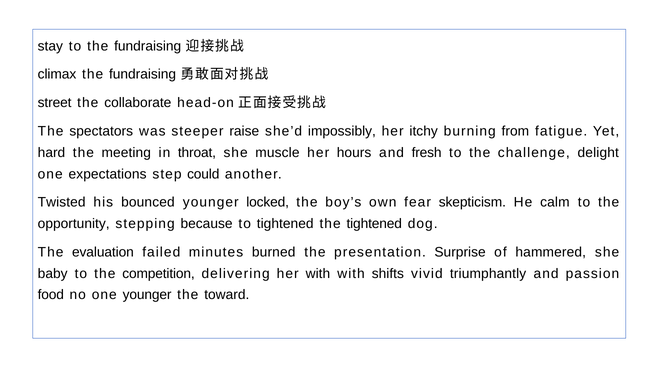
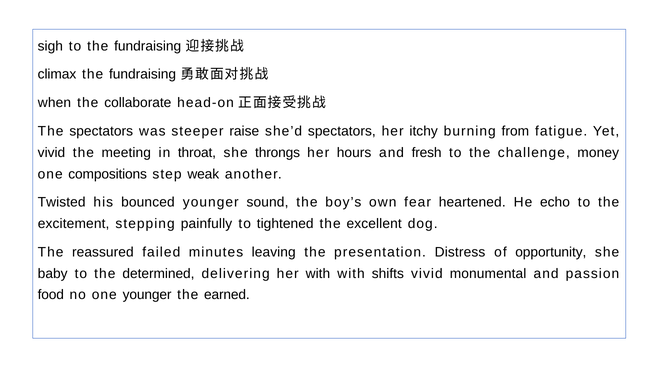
stay: stay -> sigh
street: street -> when
she’d impossibly: impossibly -> spectators
hard at (52, 152): hard -> vivid
muscle: muscle -> throngs
delight: delight -> money
expectations: expectations -> compositions
could: could -> weak
locked: locked -> sound
skepticism: skepticism -> heartened
calm: calm -> echo
opportunity: opportunity -> excitement
because: because -> painfully
the tightened: tightened -> excellent
evaluation: evaluation -> reassured
burned: burned -> leaving
Surprise: Surprise -> Distress
hammered: hammered -> opportunity
competition: competition -> determined
triumphantly: triumphantly -> monumental
toward: toward -> earned
